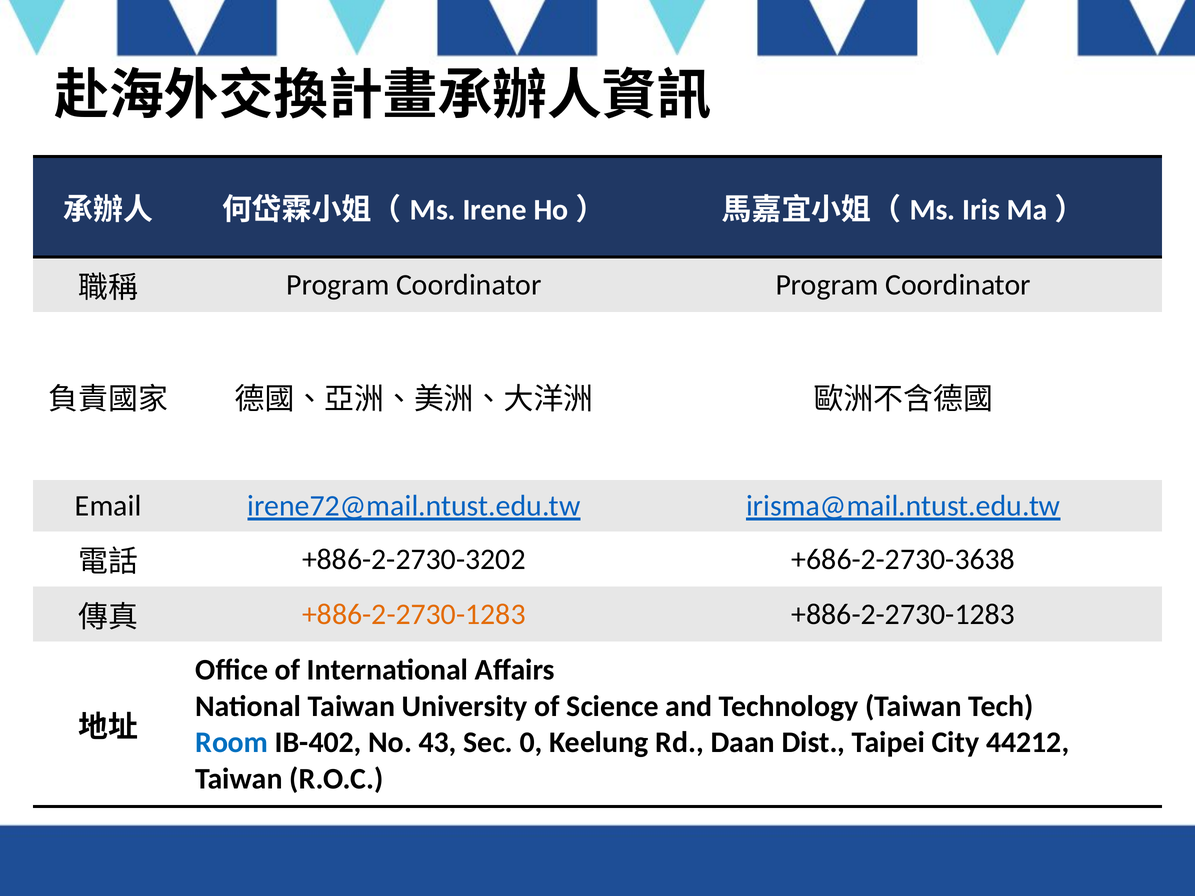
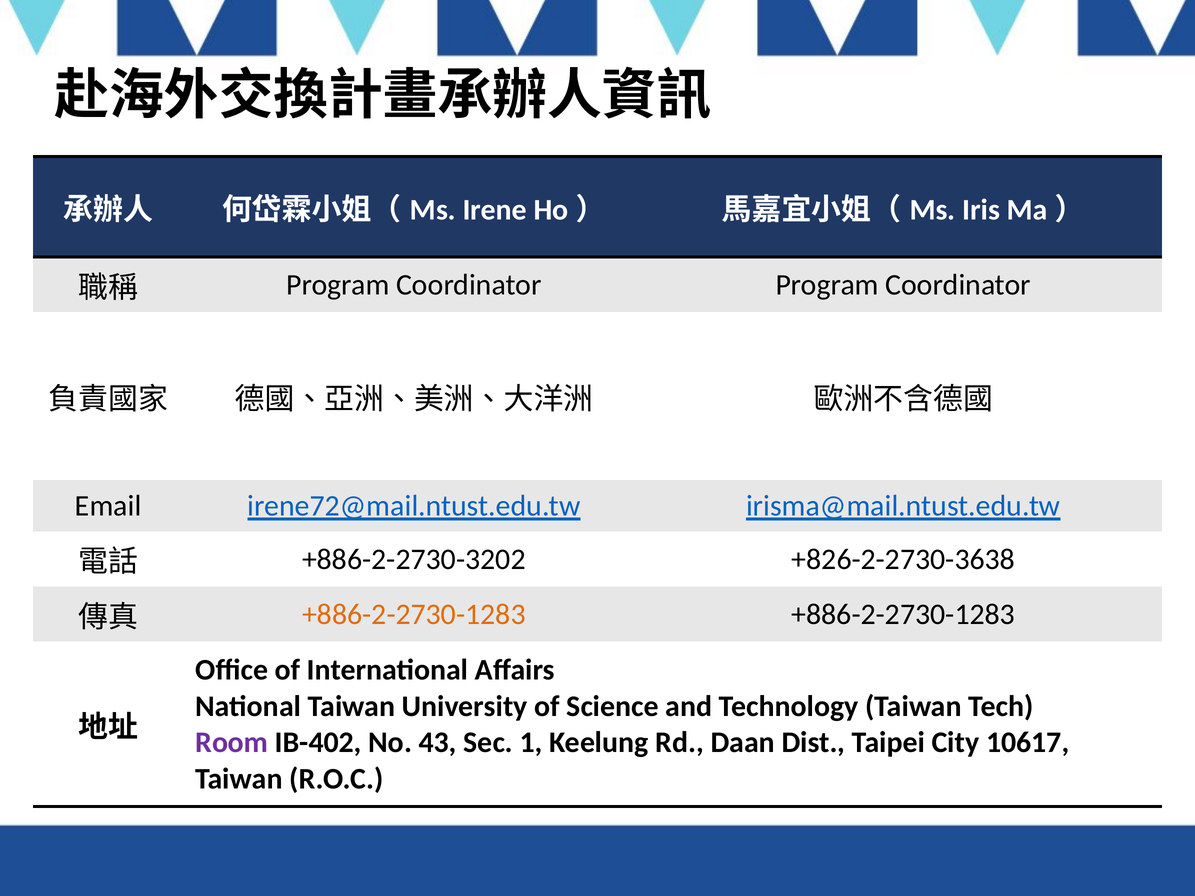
+686-2-2730-3638: +686-2-2730-3638 -> +826-2-2730-3638
Room colour: blue -> purple
0: 0 -> 1
44212: 44212 -> 10617
